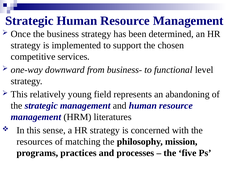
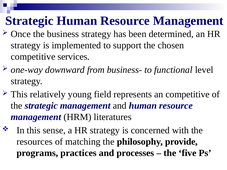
an abandoning: abandoning -> competitive
mission: mission -> provide
